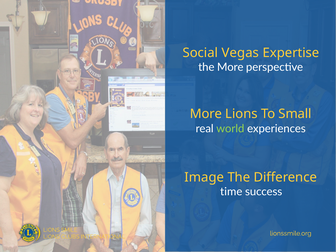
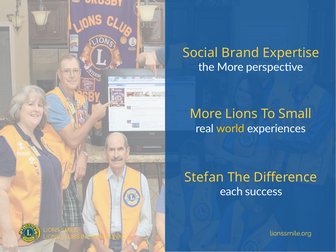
Vegas: Vegas -> Brand
world colour: light green -> yellow
Image: Image -> Stefan
time: time -> each
